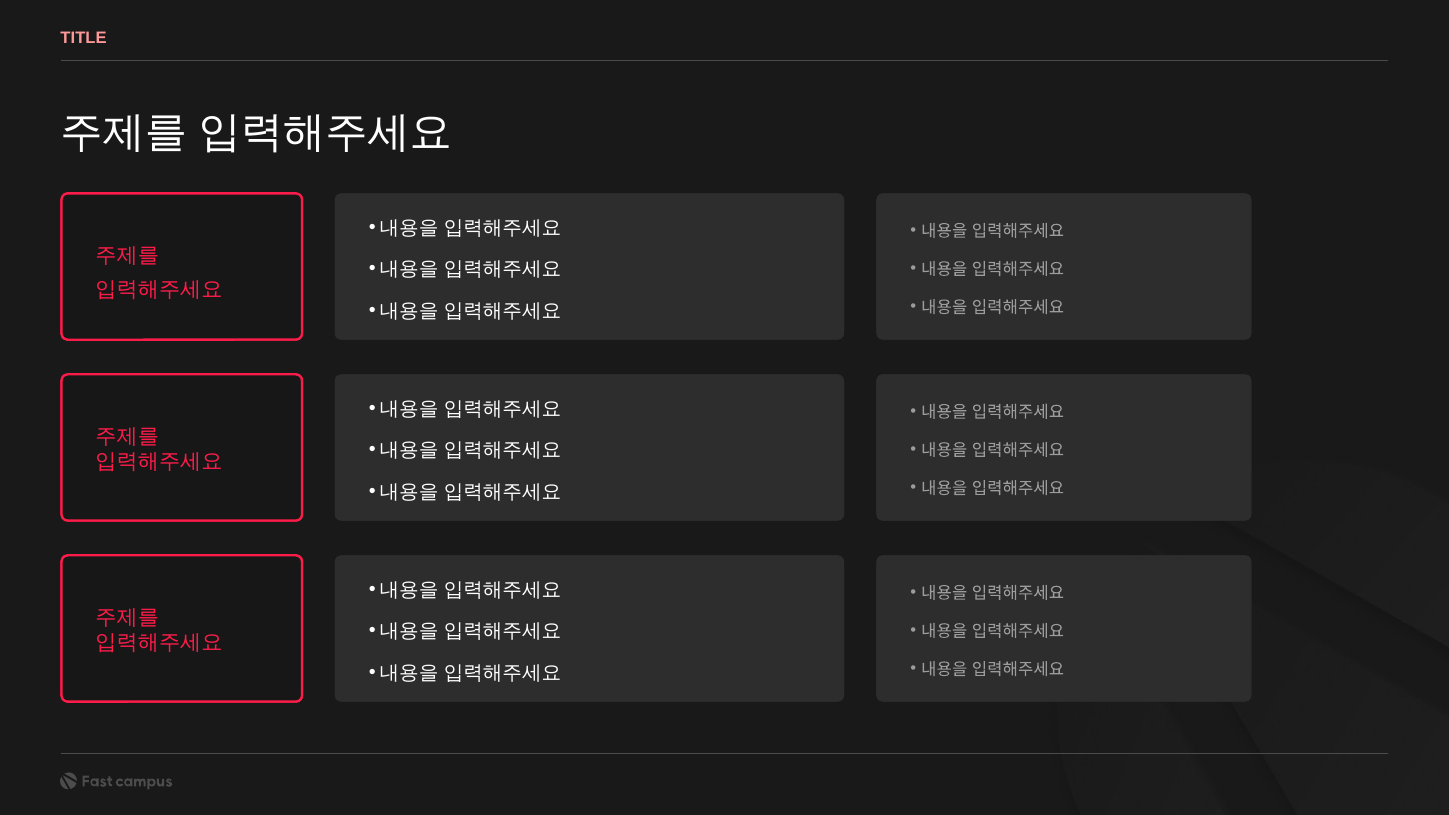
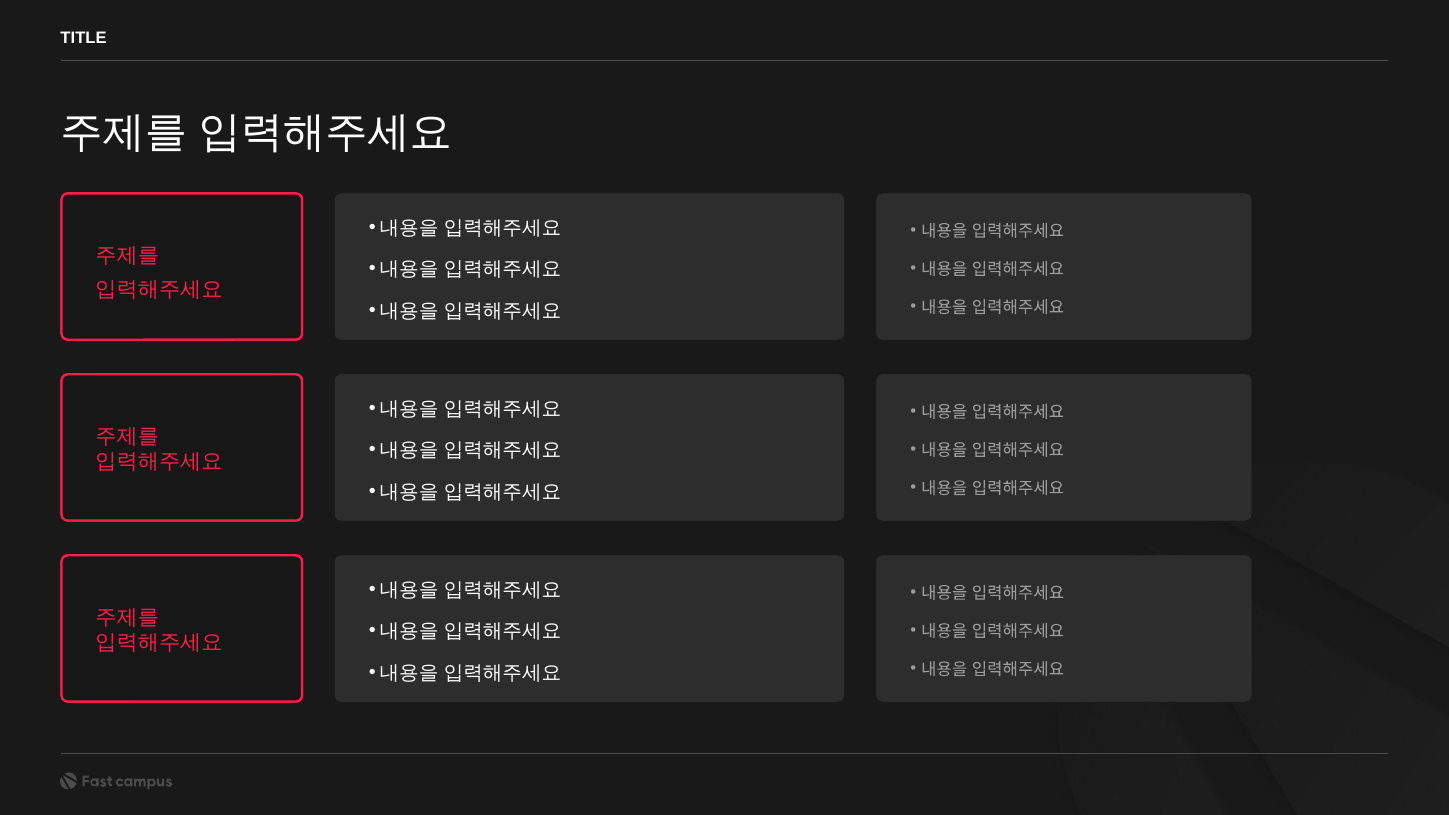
TITLE colour: pink -> white
